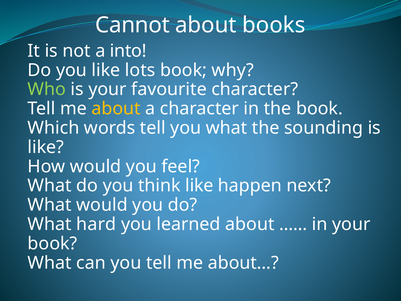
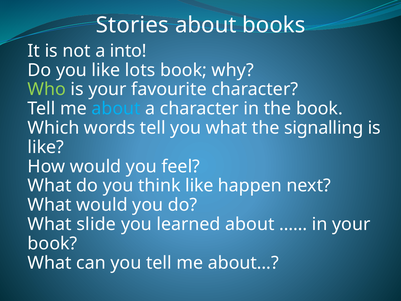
Cannot: Cannot -> Stories
about at (116, 109) colour: yellow -> light blue
sounding: sounding -> signalling
hard: hard -> slide
